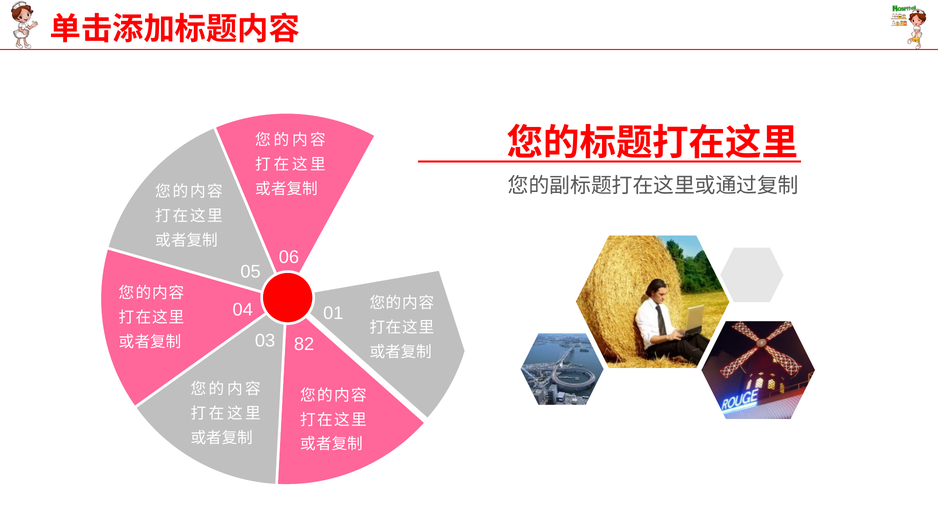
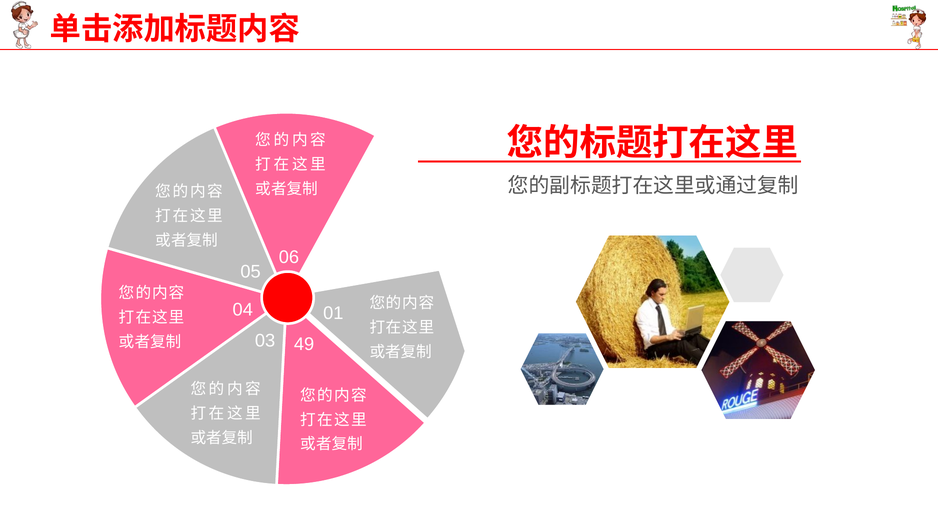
82: 82 -> 49
